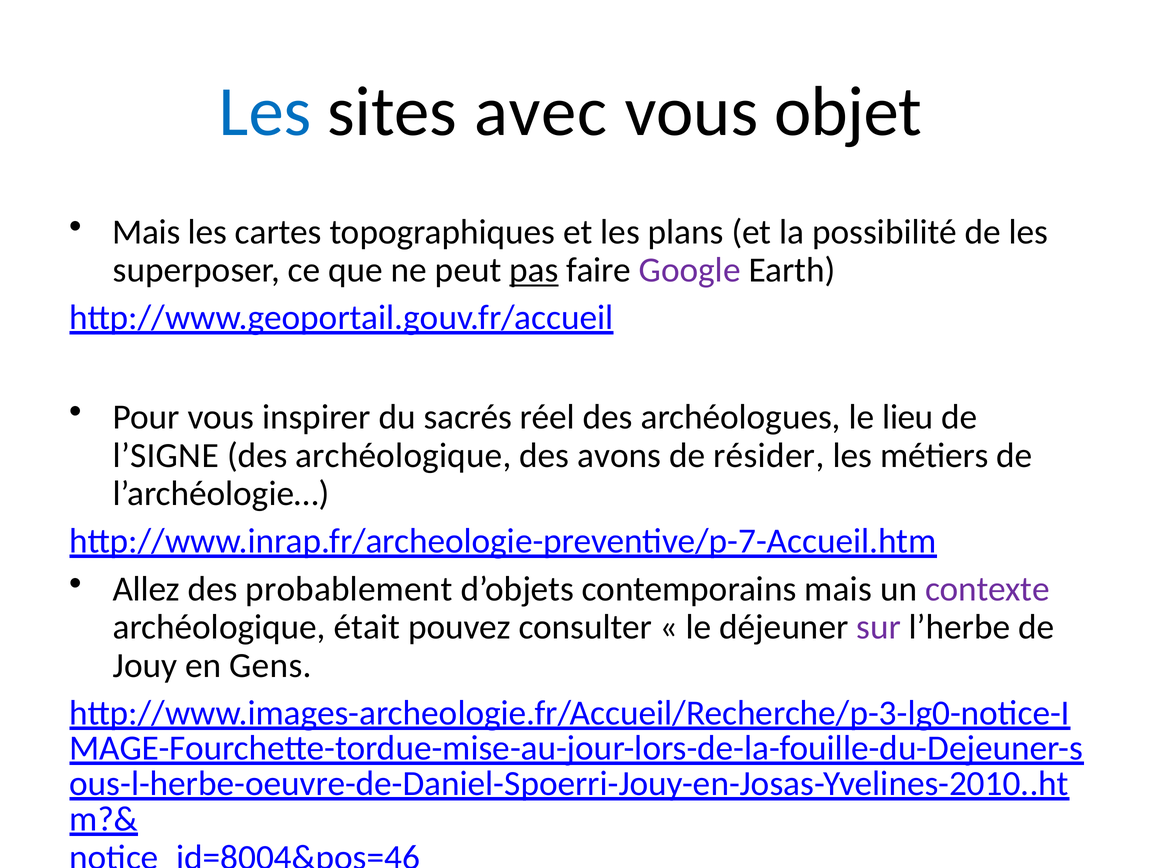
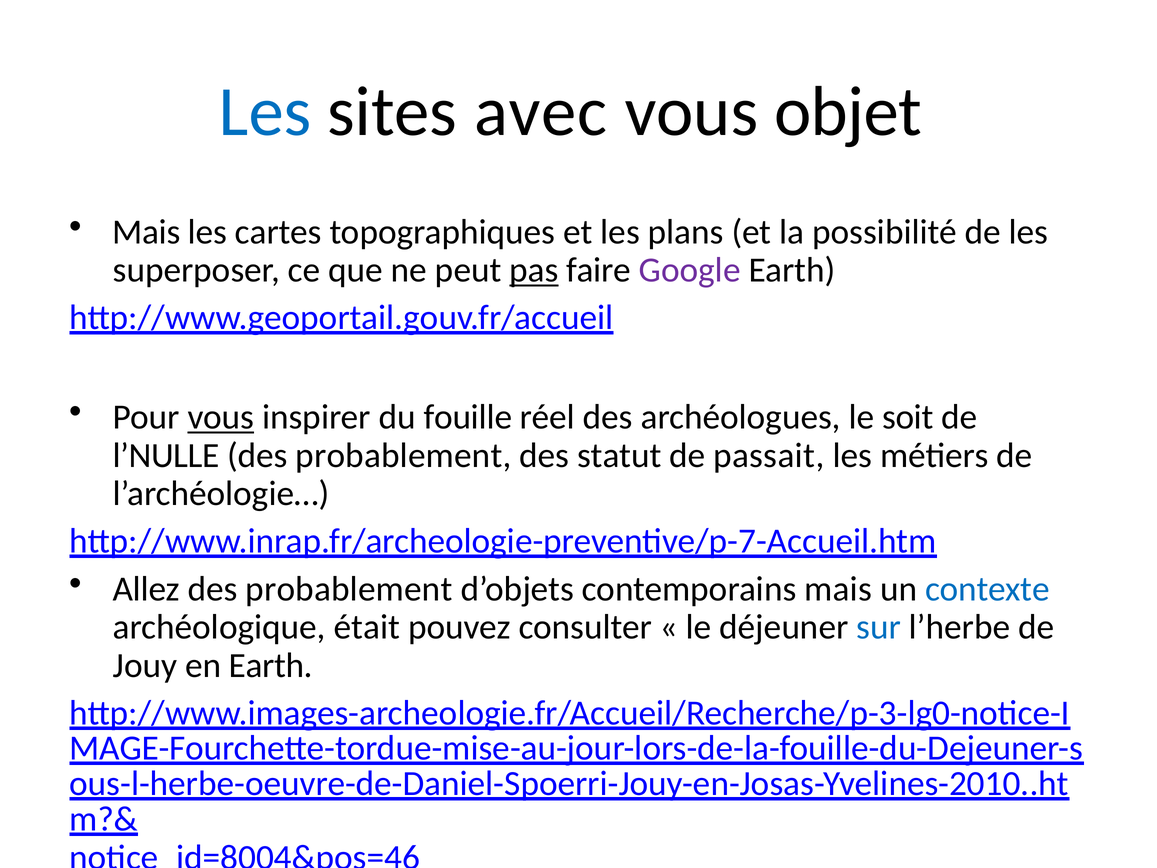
vous at (221, 417) underline: none -> present
sacrés: sacrés -> fouille
lieu: lieu -> soit
l’SIGNE: l’SIGNE -> l’NULLE
archéologique at (403, 455): archéologique -> probablement
avons: avons -> statut
résider: résider -> passait
contexte colour: purple -> blue
sur colour: purple -> blue
en Gens: Gens -> Earth
